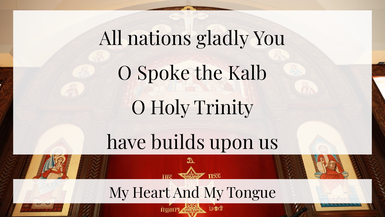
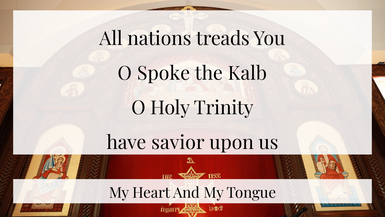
gladly: gladly -> treads
builds: builds -> savior
